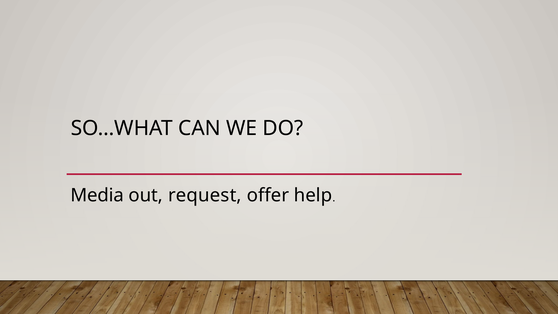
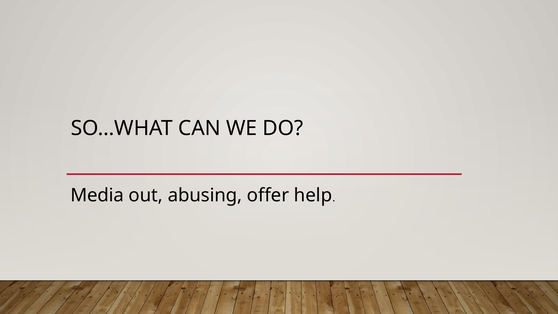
request: request -> abusing
